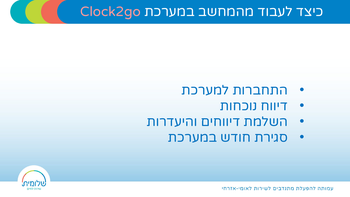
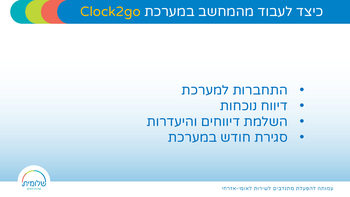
Clock2go colour: pink -> yellow
